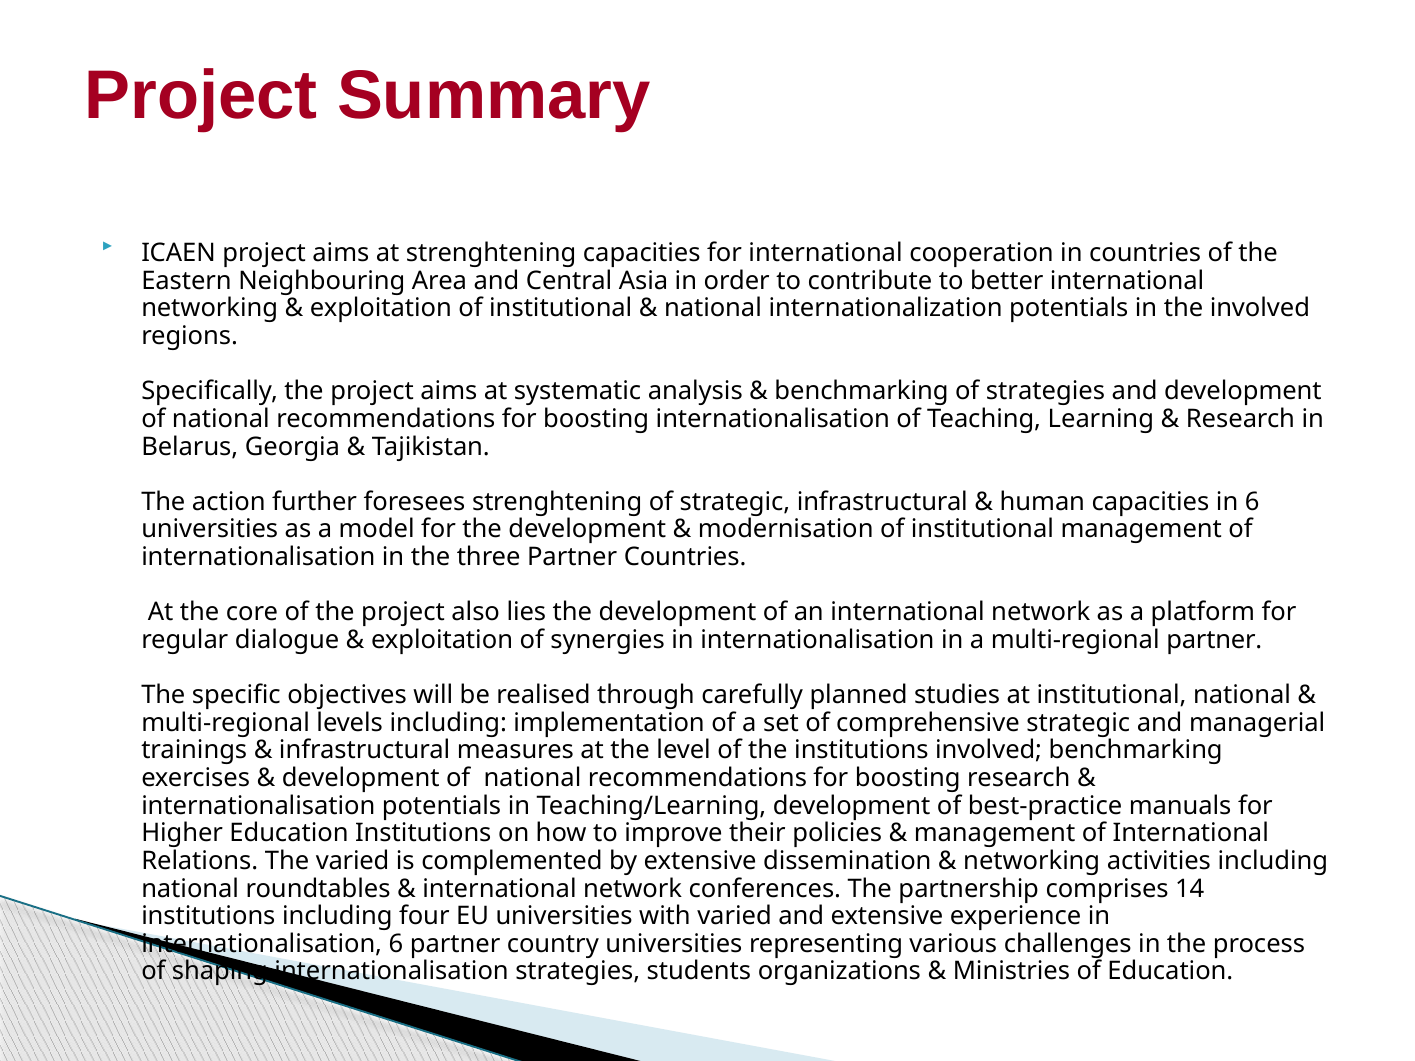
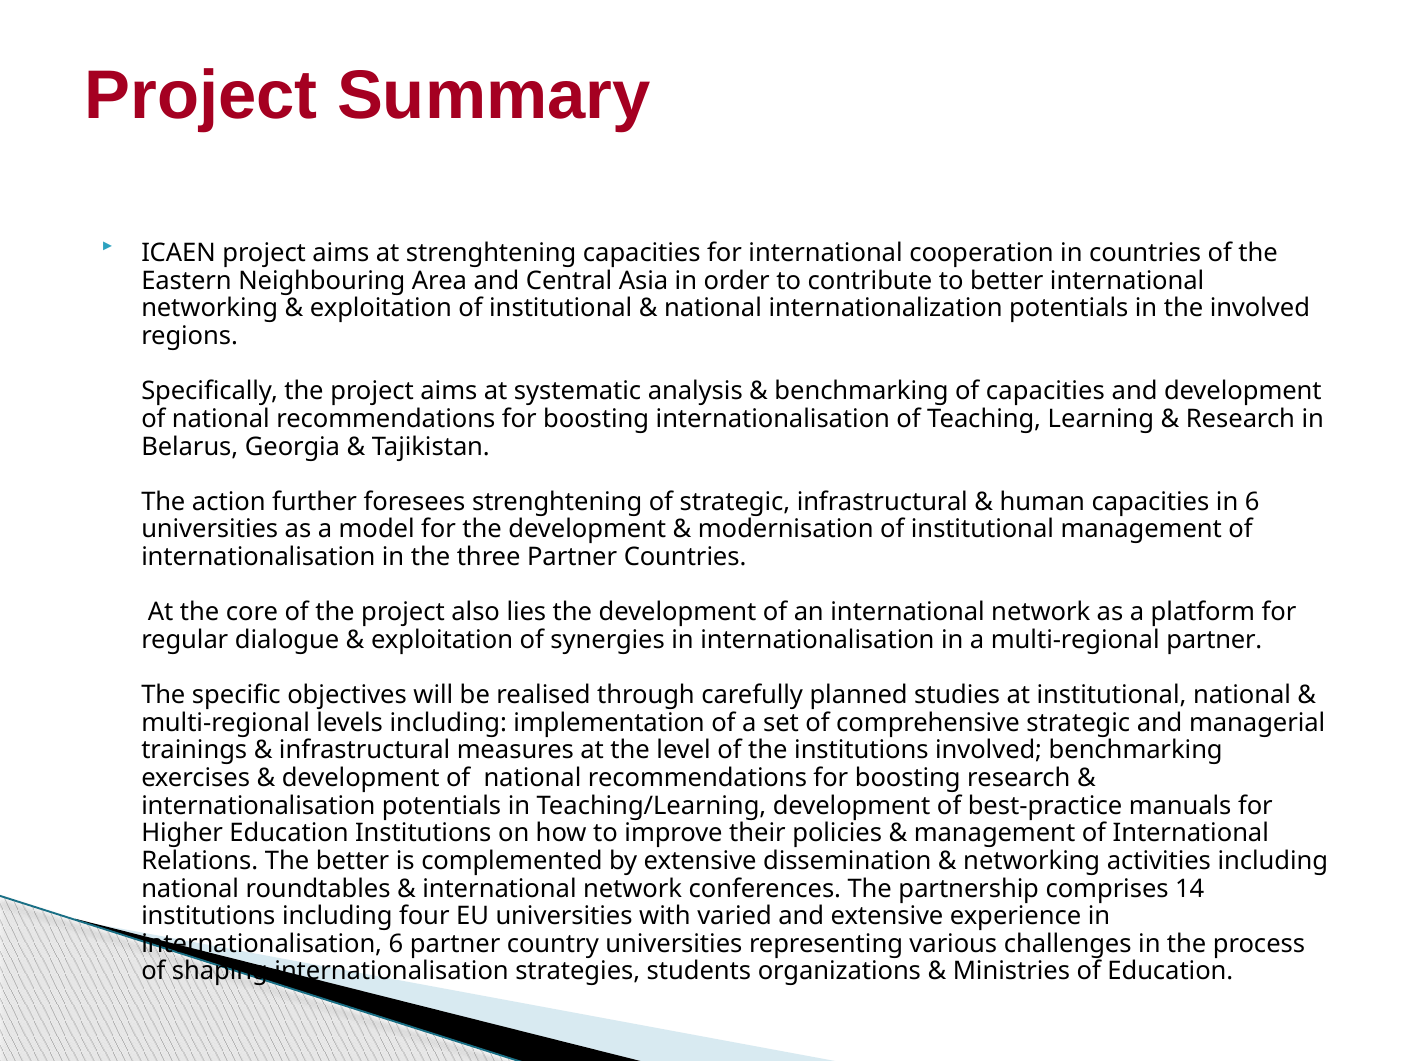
of strategies: strategies -> capacities
The varied: varied -> better
